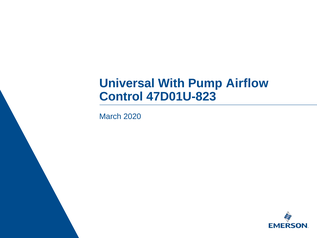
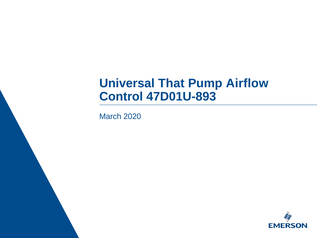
With: With -> That
47D01U-823: 47D01U-823 -> 47D01U-893
